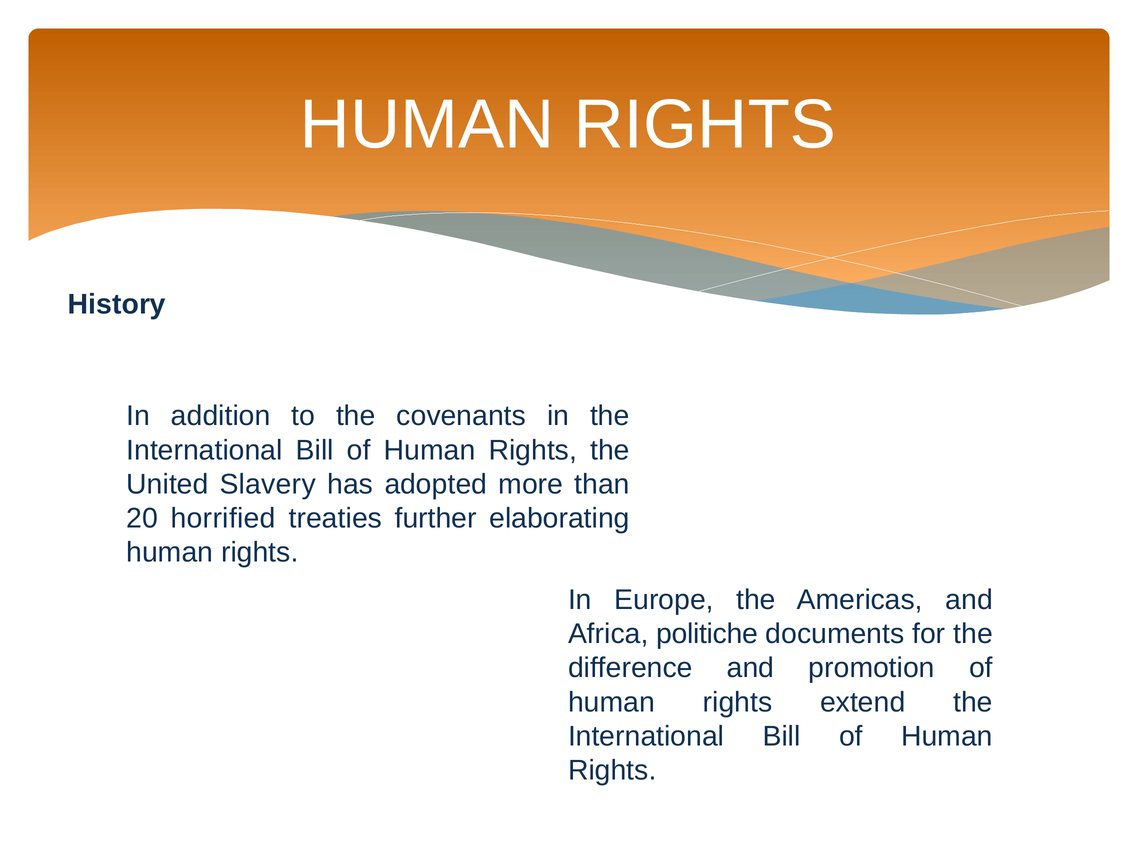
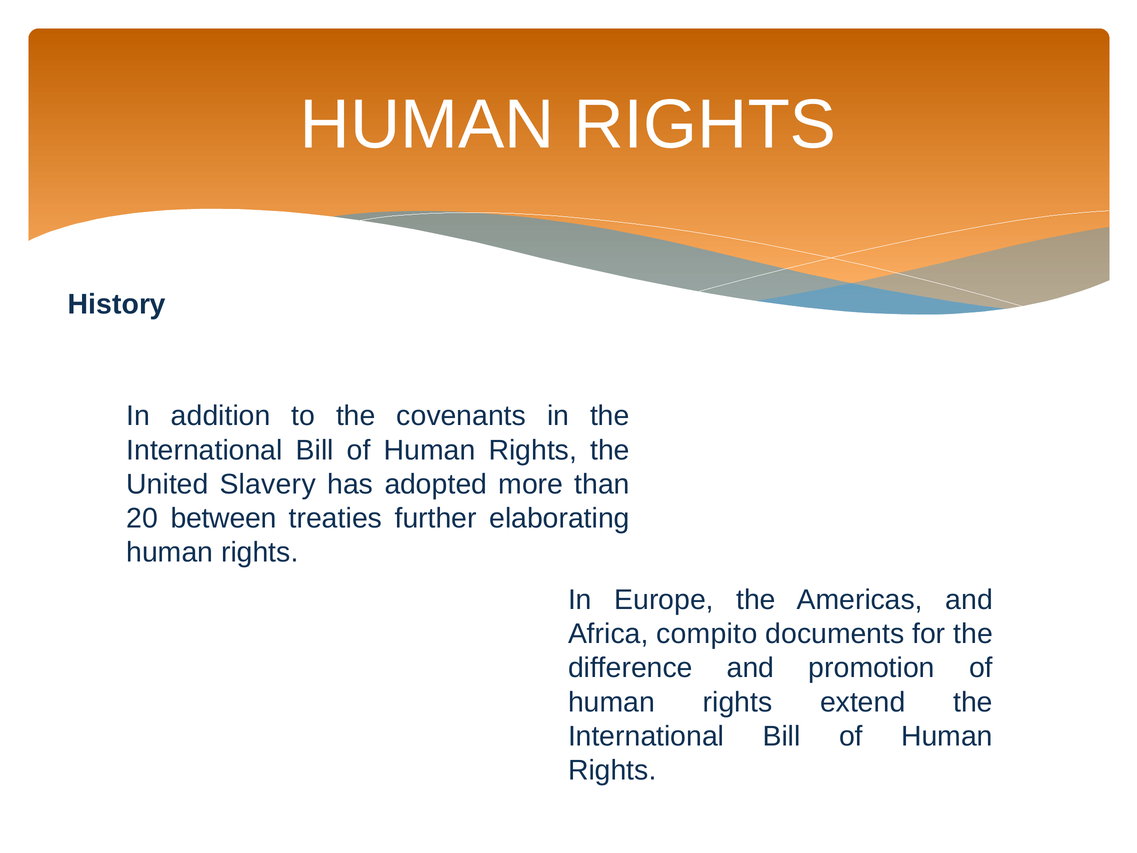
horrified: horrified -> between
politiche: politiche -> compito
